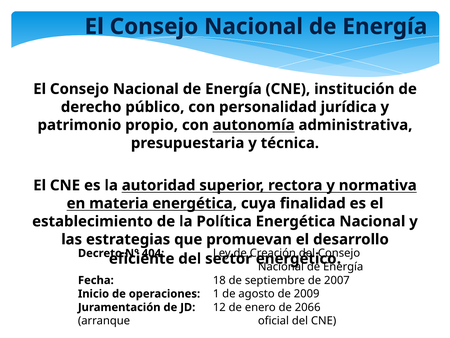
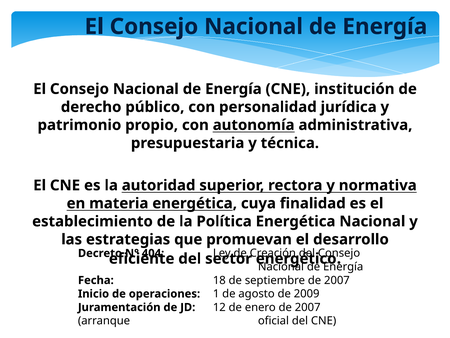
enero de 2066: 2066 -> 2007
